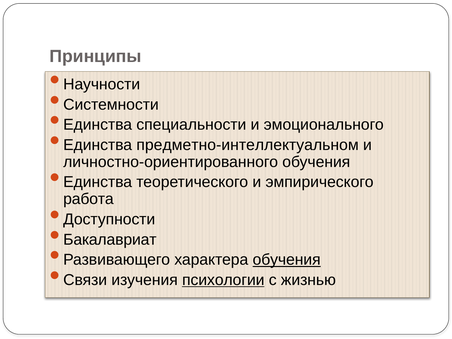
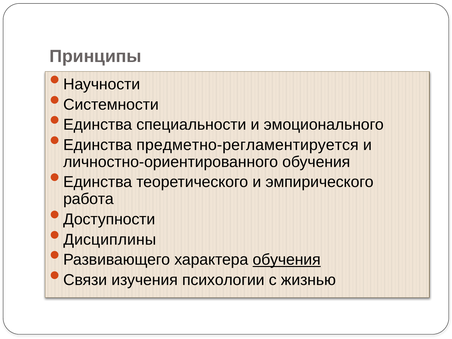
предметно-интеллектуальном: предметно-интеллектуальном -> предметно-регламентируется
Бакалавриат: Бакалавриат -> Дисциплины
психологии underline: present -> none
